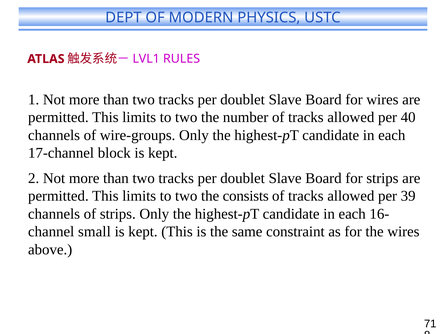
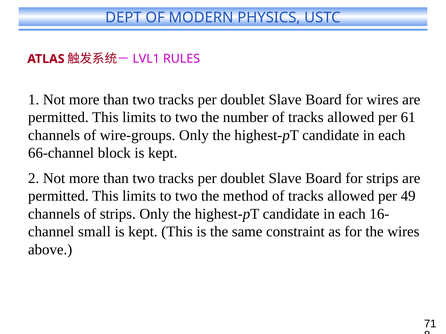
40: 40 -> 61
17-channel: 17-channel -> 66-channel
consists: consists -> method
39: 39 -> 49
